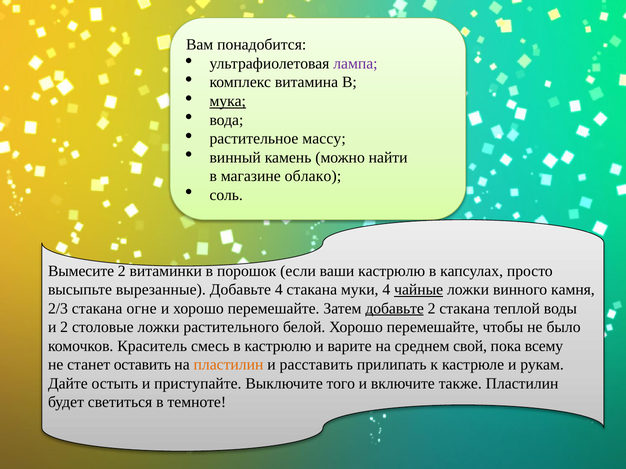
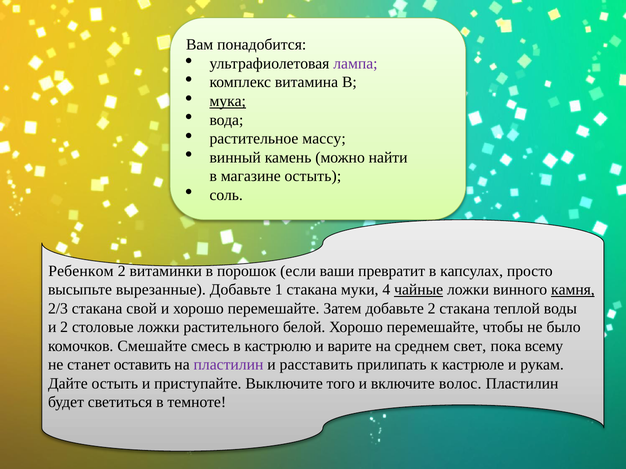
магазине облако: облако -> остыть
Вымесите: Вымесите -> Ребенком
ваши кастрюлю: кастрюлю -> превратит
Добавьте 4: 4 -> 1
камня underline: none -> present
огне: огне -> свой
добавьте at (395, 309) underline: present -> none
Краситель: Краситель -> Смешайте
свой: свой -> свет
пластилин at (228, 365) colour: orange -> purple
также: также -> волос
